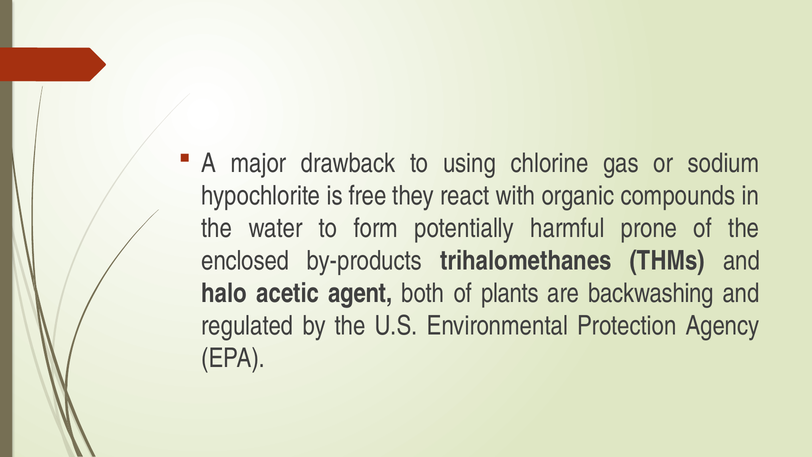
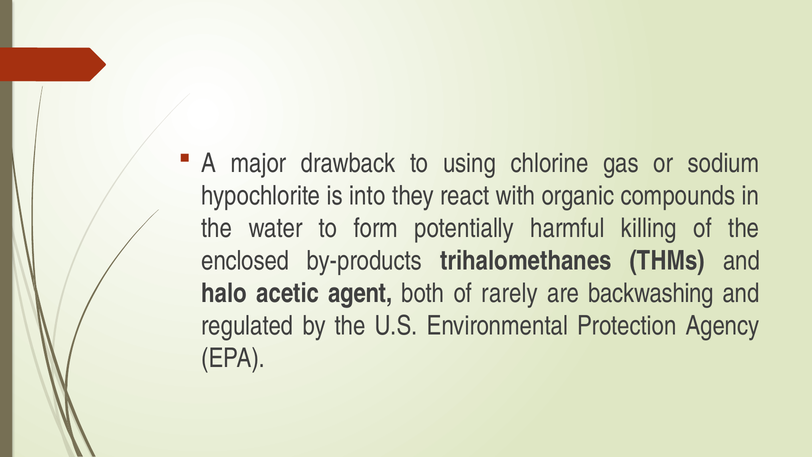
free: free -> into
prone: prone -> killing
plants: plants -> rarely
